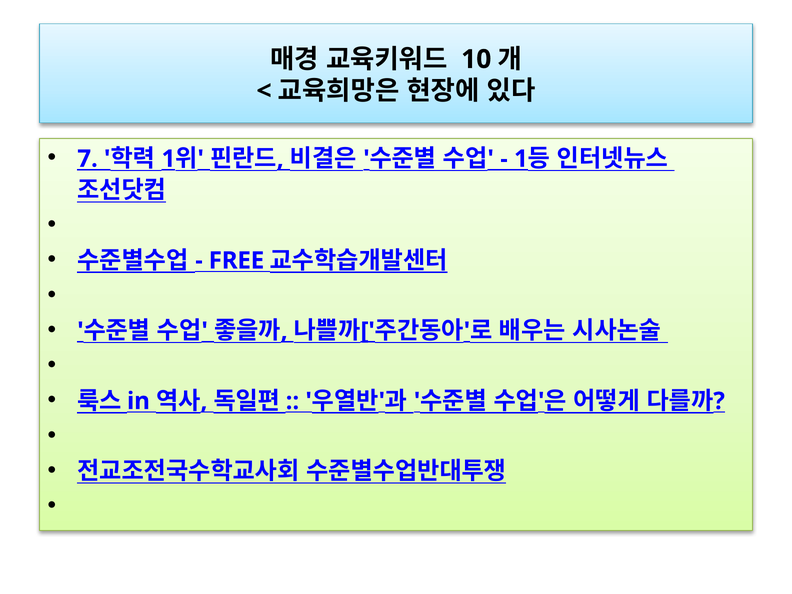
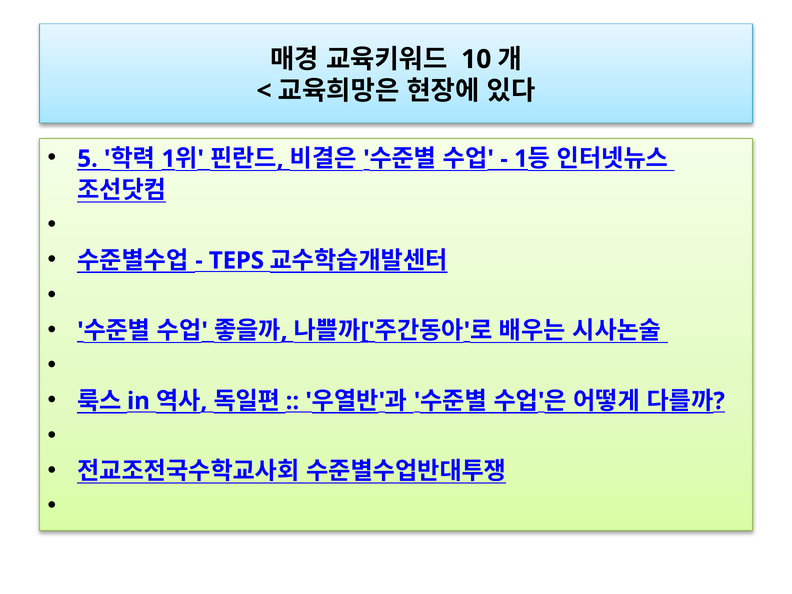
7: 7 -> 5
FREE: FREE -> TEPS
